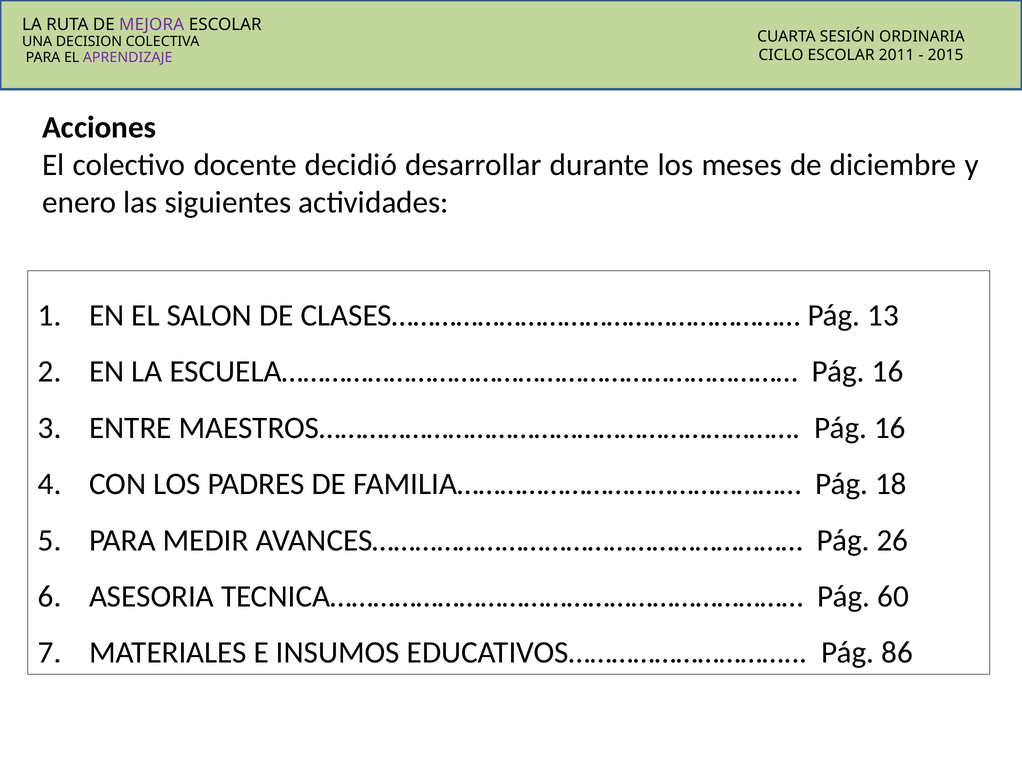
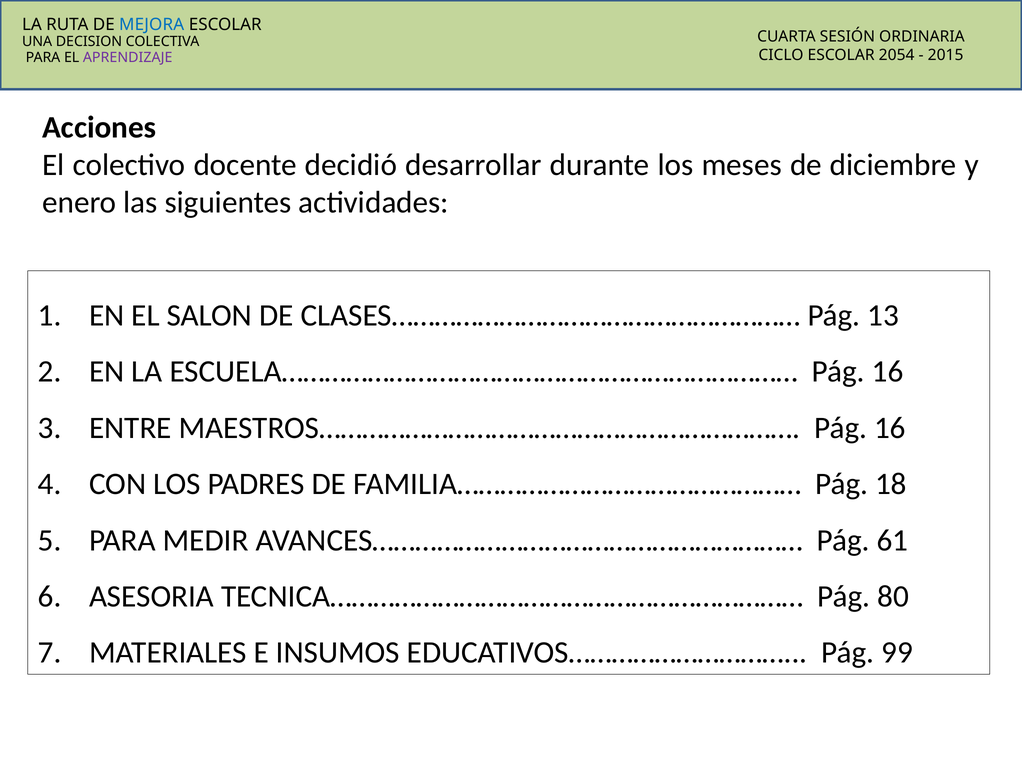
MEJORA colour: purple -> blue
2011: 2011 -> 2054
26: 26 -> 61
60: 60 -> 80
86: 86 -> 99
